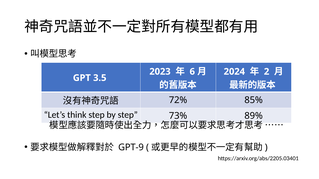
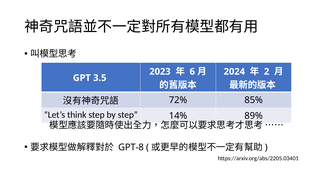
73%: 73% -> 14%
GPT-9: GPT-9 -> GPT-8
